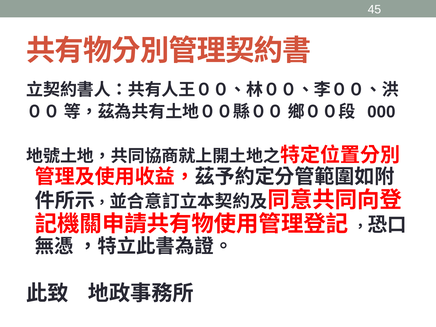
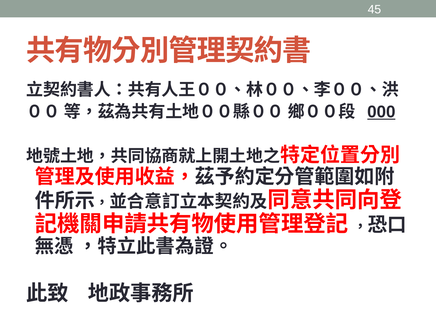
000 underline: none -> present
